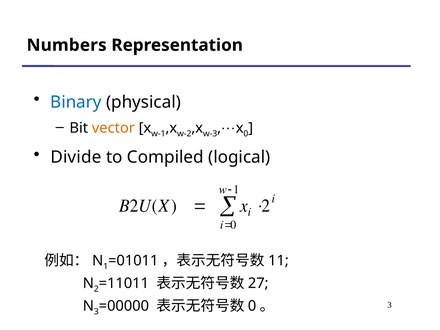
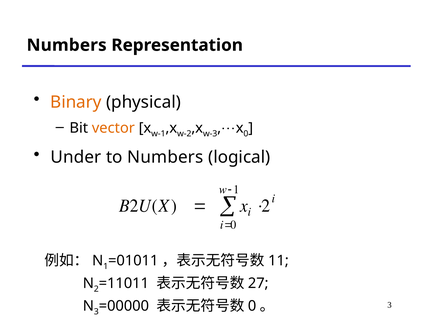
Binary colour: blue -> orange
Divide: Divide -> Under
to Compiled: Compiled -> Numbers
